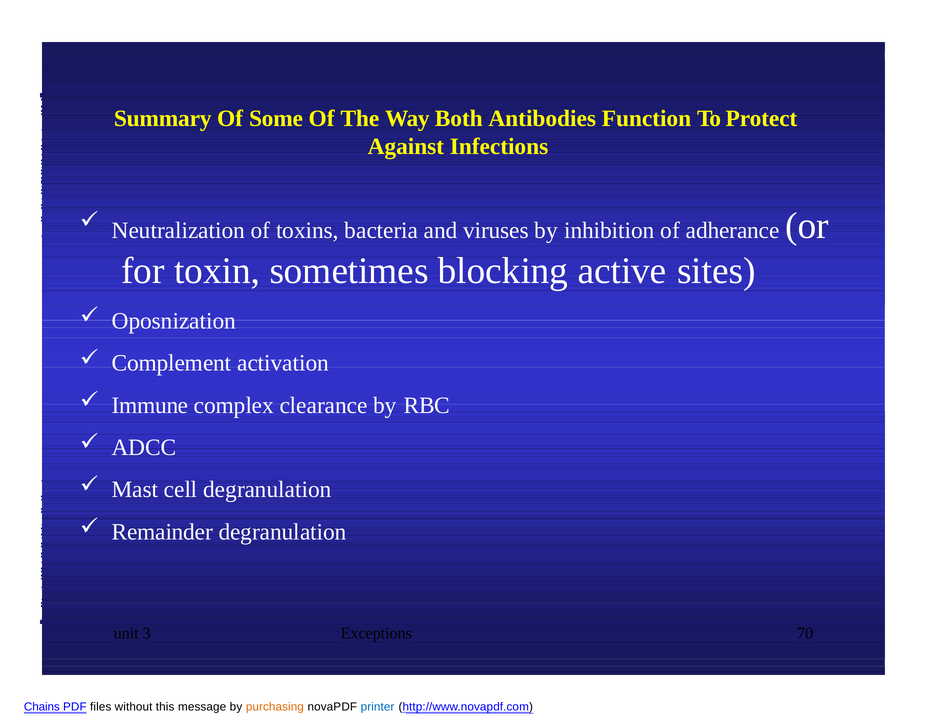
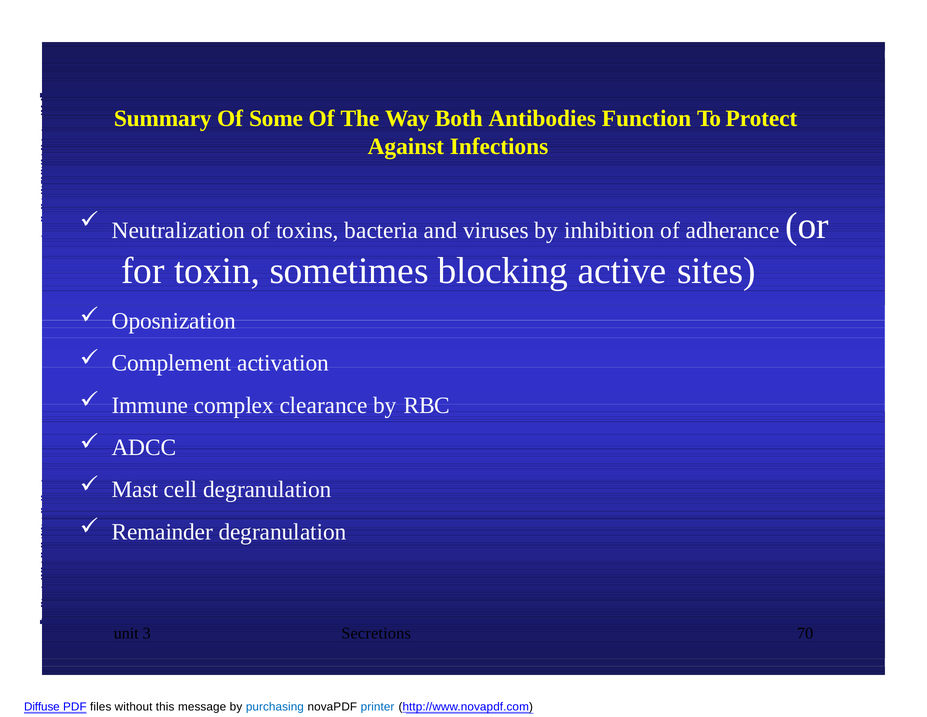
Exceptions: Exceptions -> Secretions
Chains: Chains -> Diffuse
purchasing colour: orange -> blue
